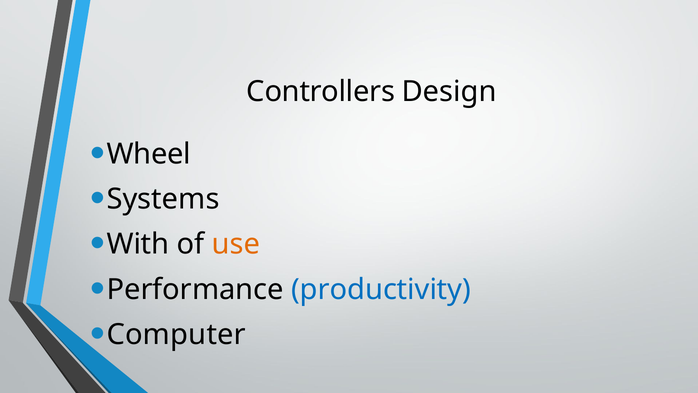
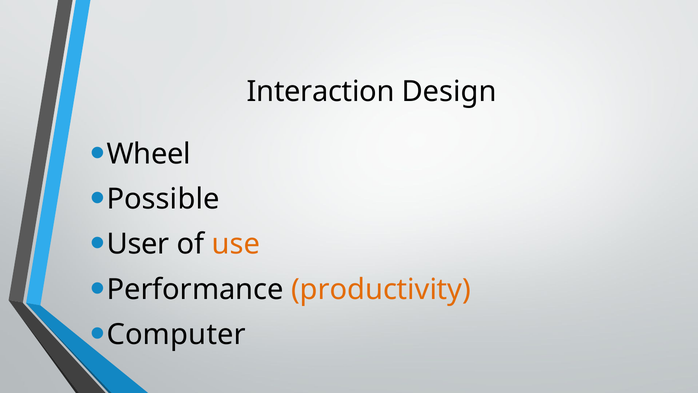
Controllers: Controllers -> Interaction
Systems: Systems -> Possible
With: With -> User
productivity colour: blue -> orange
